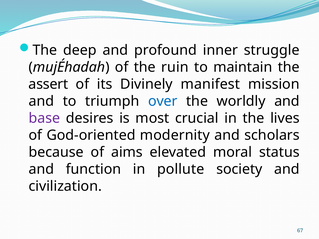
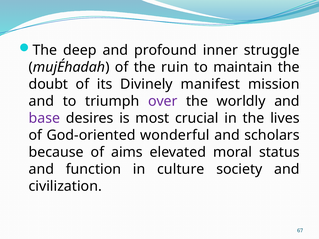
assert: assert -> doubt
over colour: blue -> purple
modernity: modernity -> wonderful
pollute: pollute -> culture
